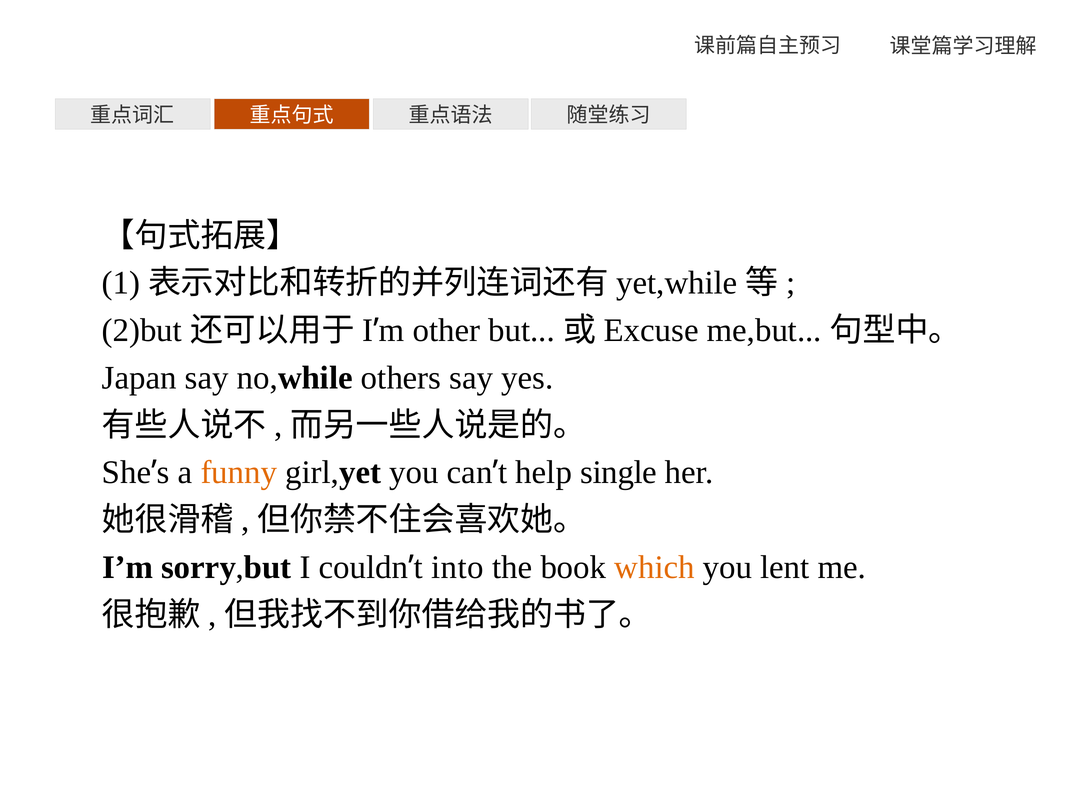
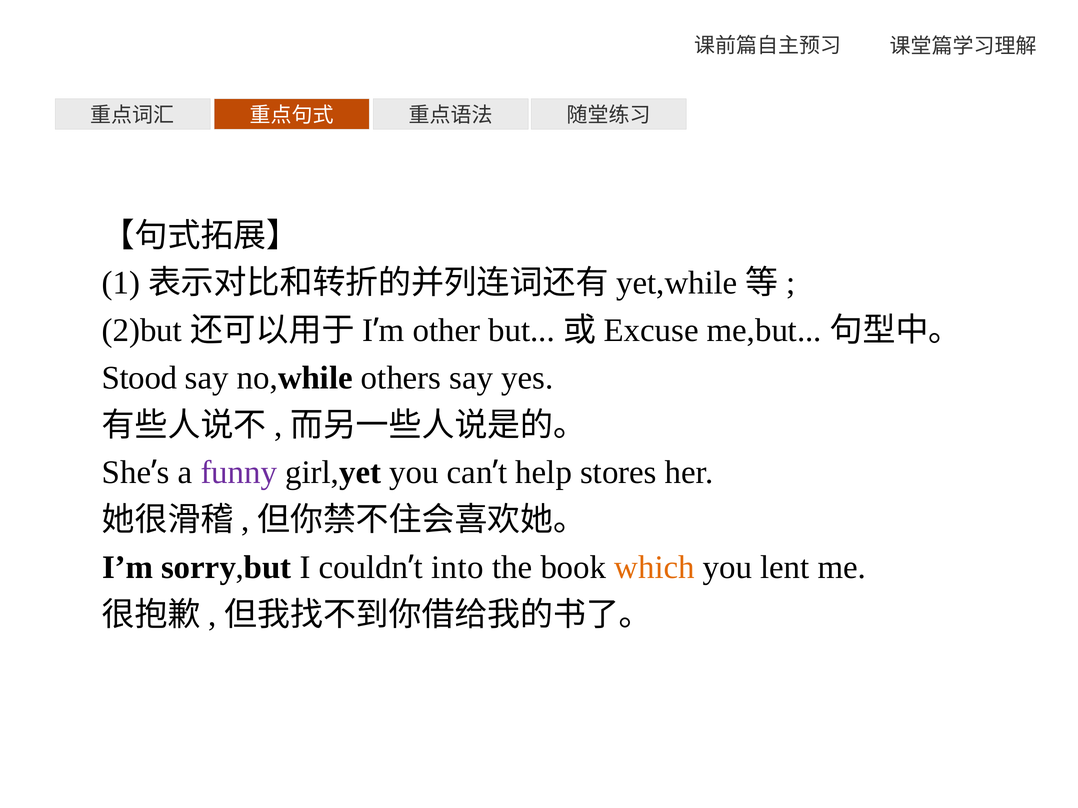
Japan: Japan -> Stood
funny colour: orange -> purple
single: single -> stores
